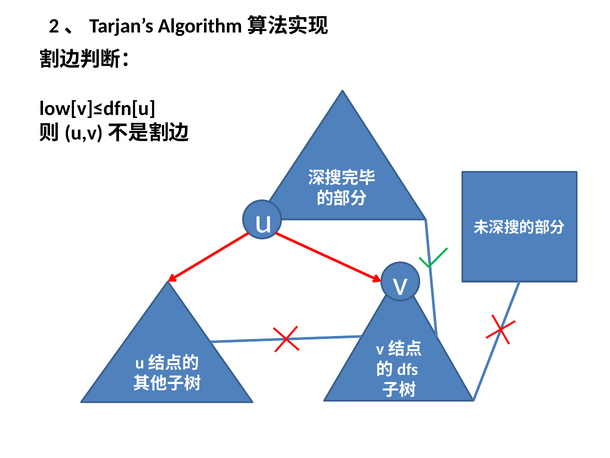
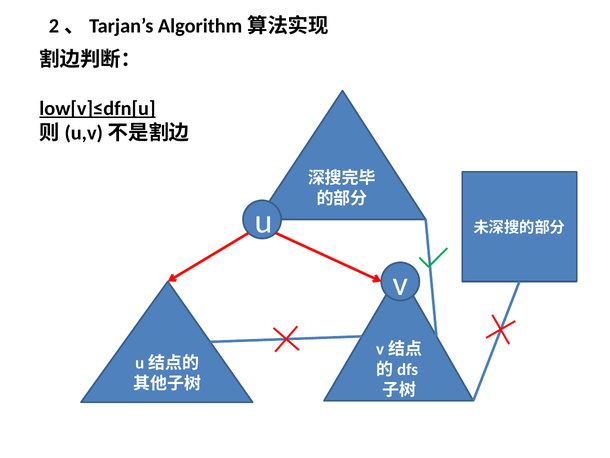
low[v]≤dfn[u underline: none -> present
